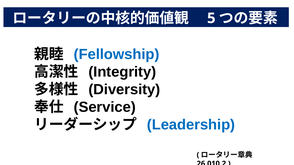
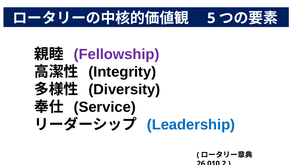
Fellowship colour: blue -> purple
